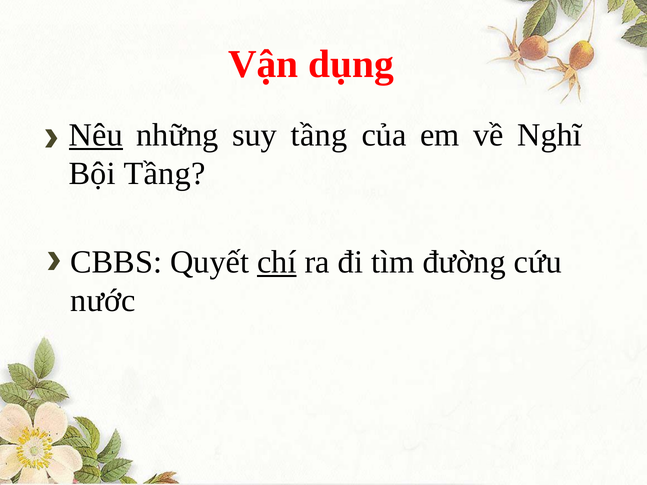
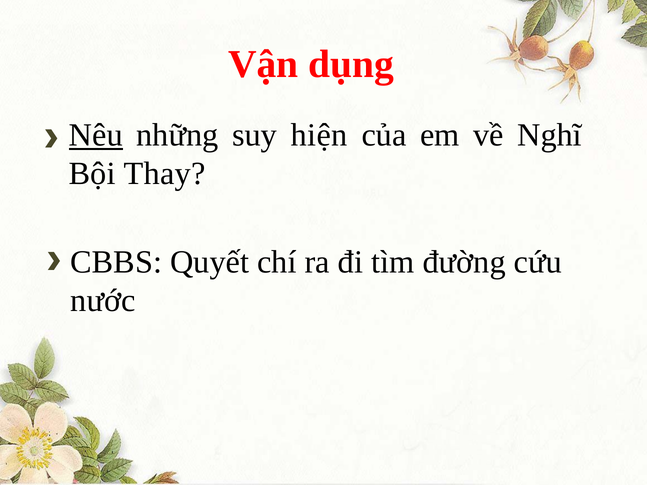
suy tầng: tầng -> hiện
Bội Tầng: Tầng -> Thay
chí underline: present -> none
